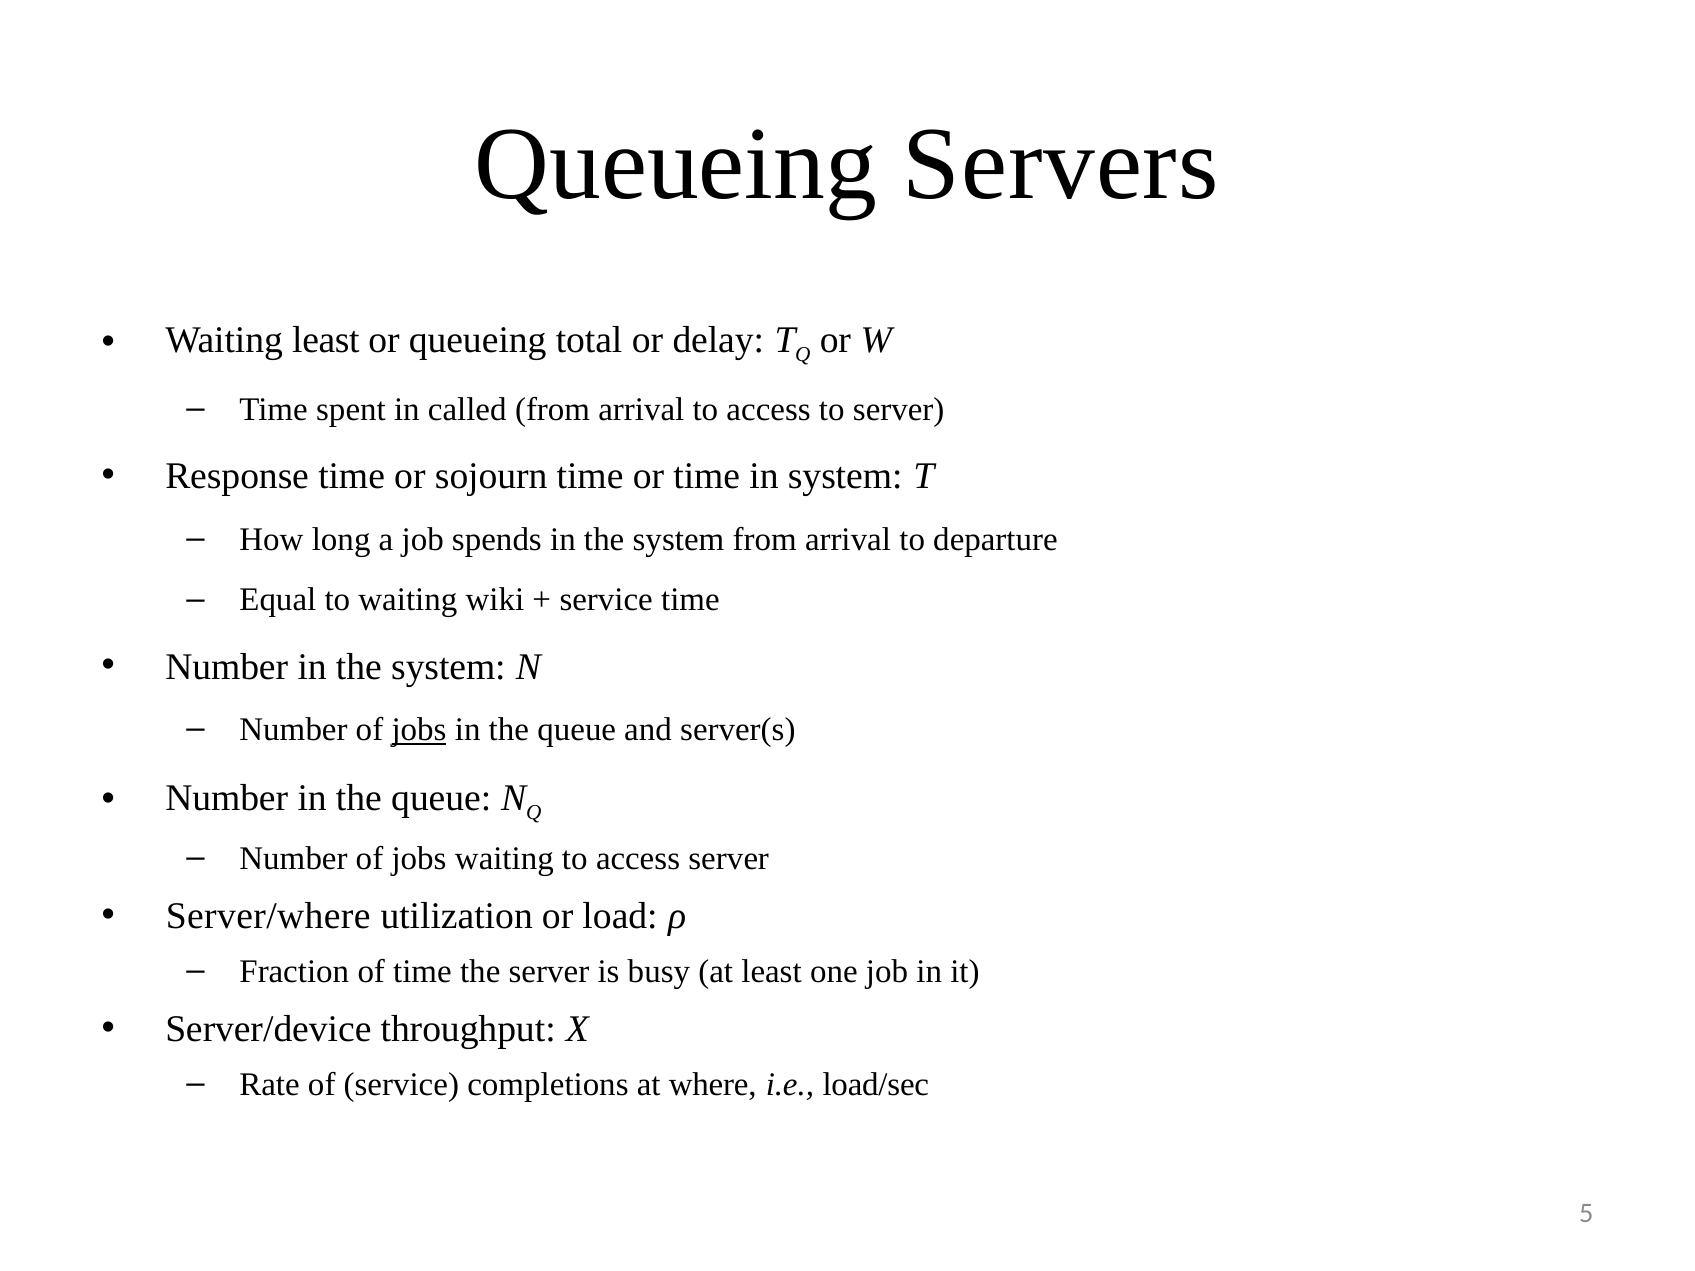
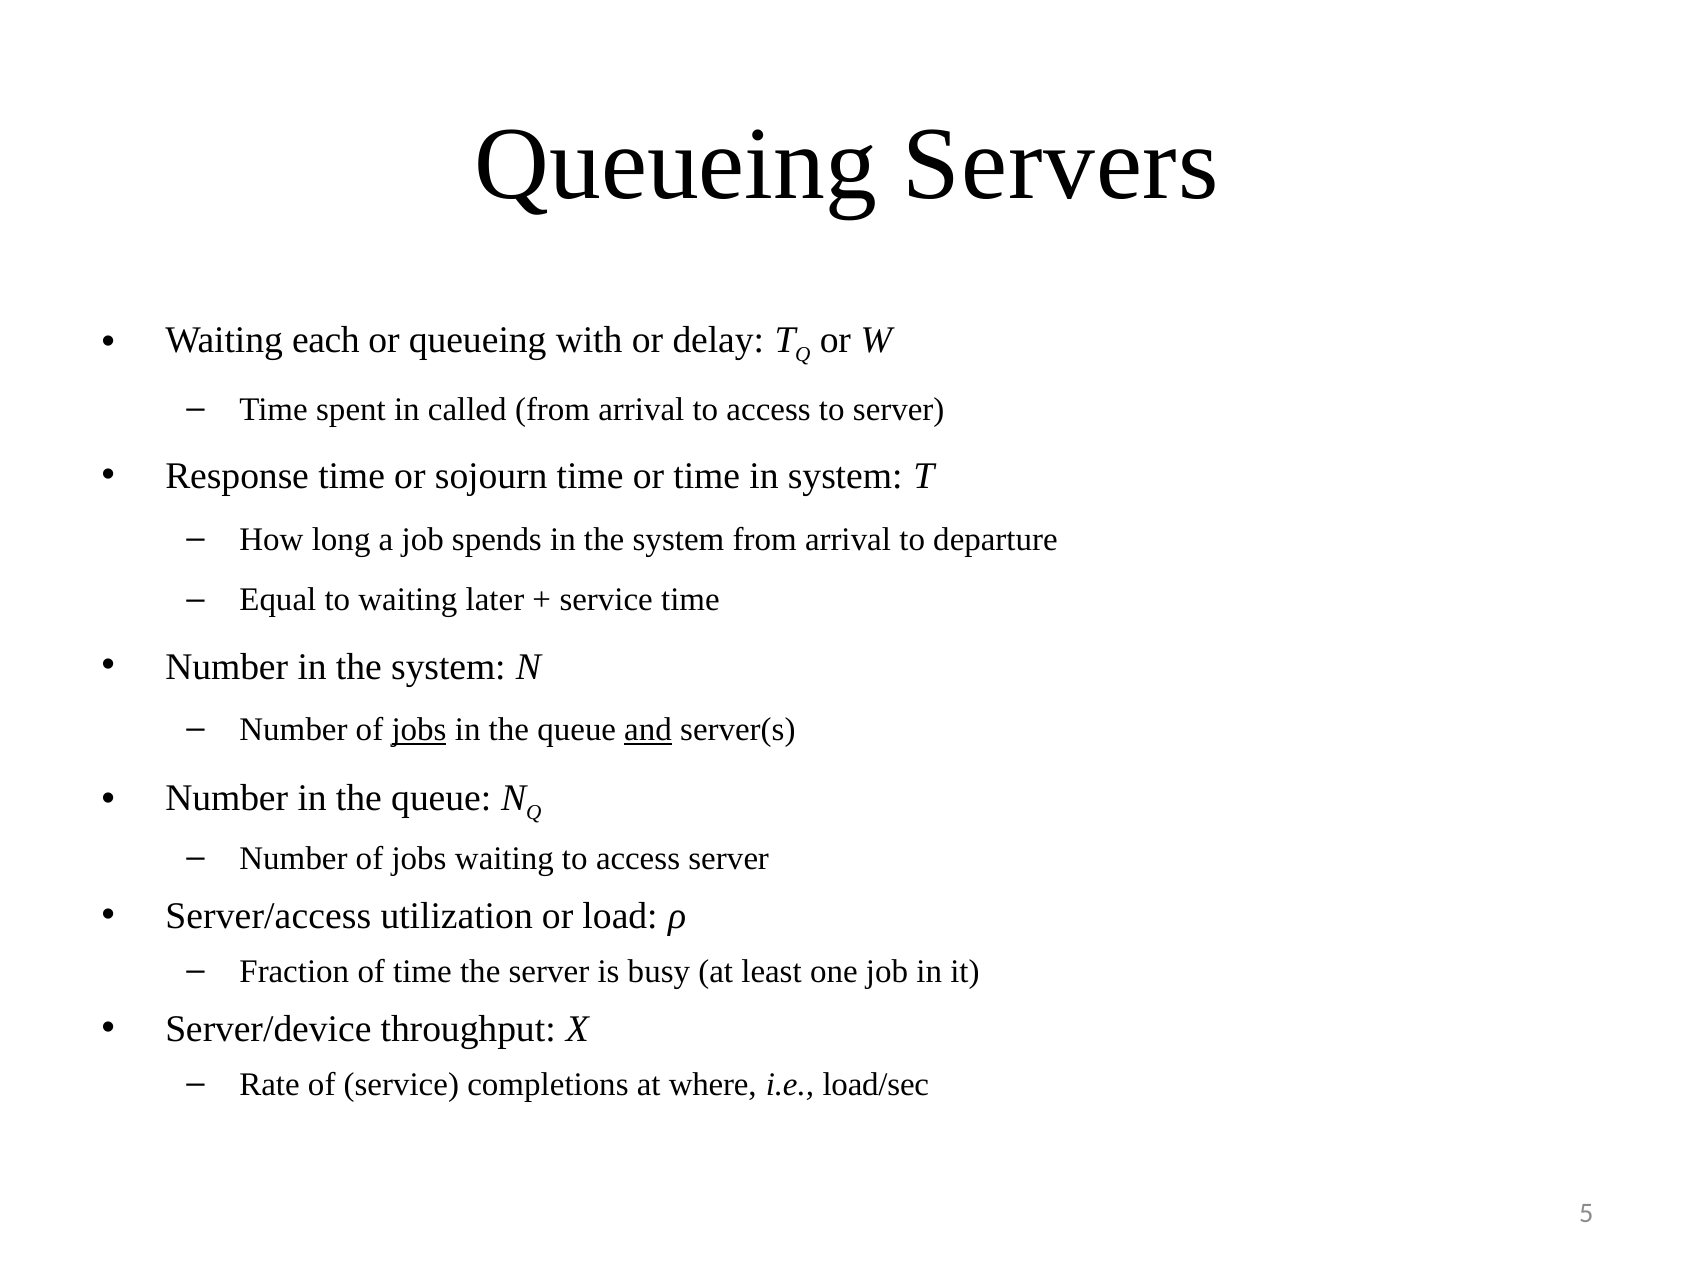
Waiting least: least -> each
total: total -> with
wiki: wiki -> later
and underline: none -> present
Server/where: Server/where -> Server/access
